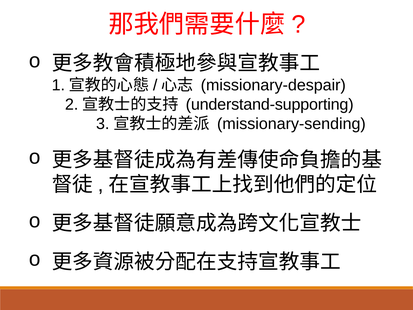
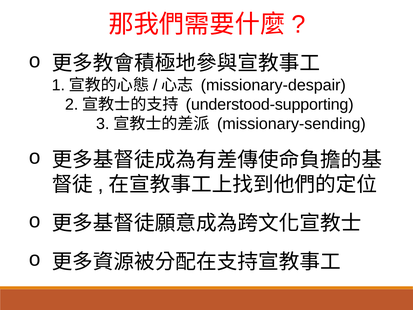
understand-supporting: understand-supporting -> understood-supporting
